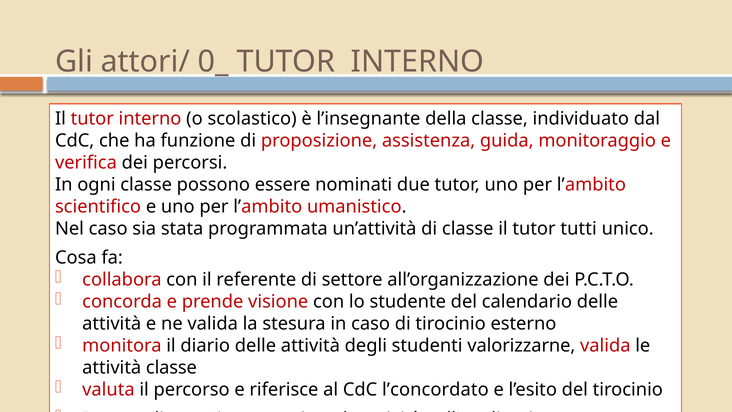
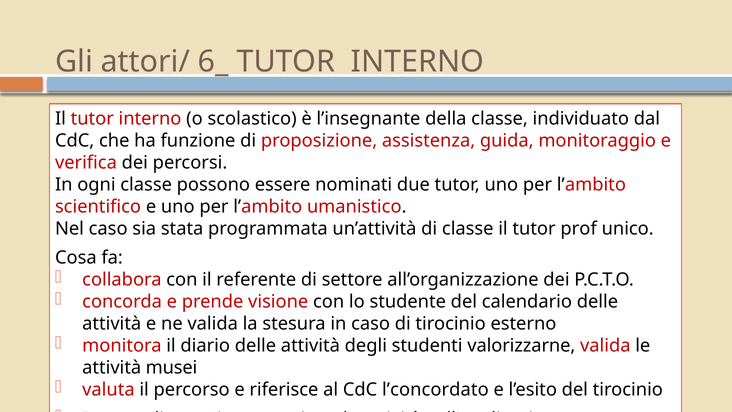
0_: 0_ -> 6_
tutti: tutti -> prof
attività classe: classe -> musei
